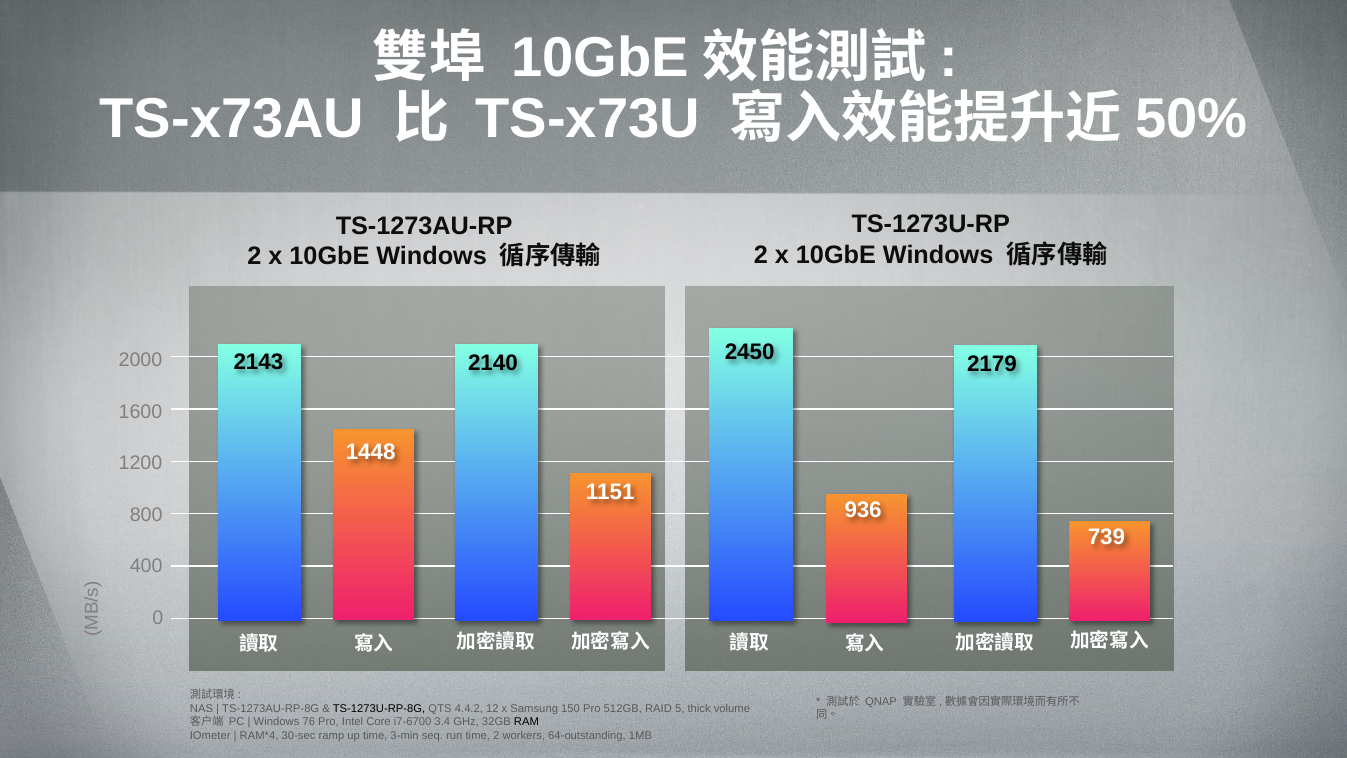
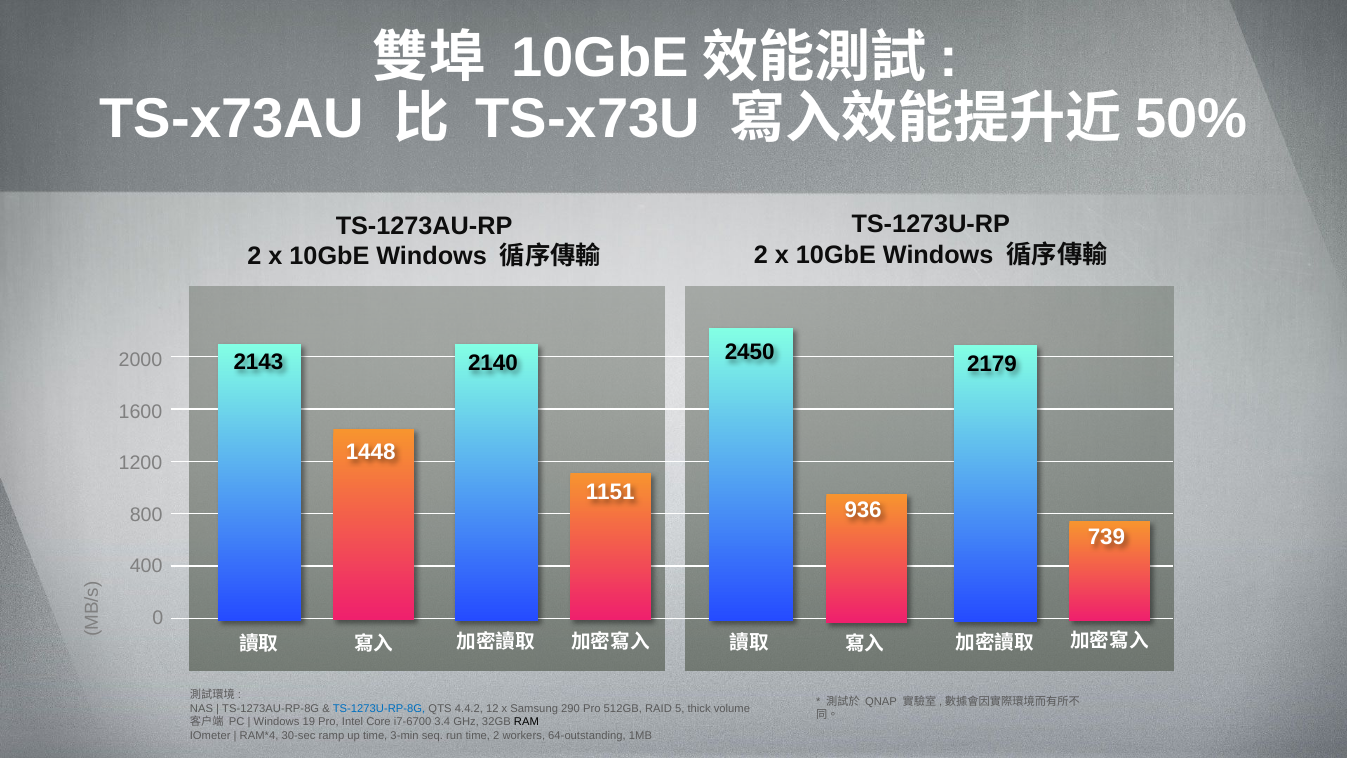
TS-1273U-RP-8G colour: black -> blue
150: 150 -> 290
76: 76 -> 19
